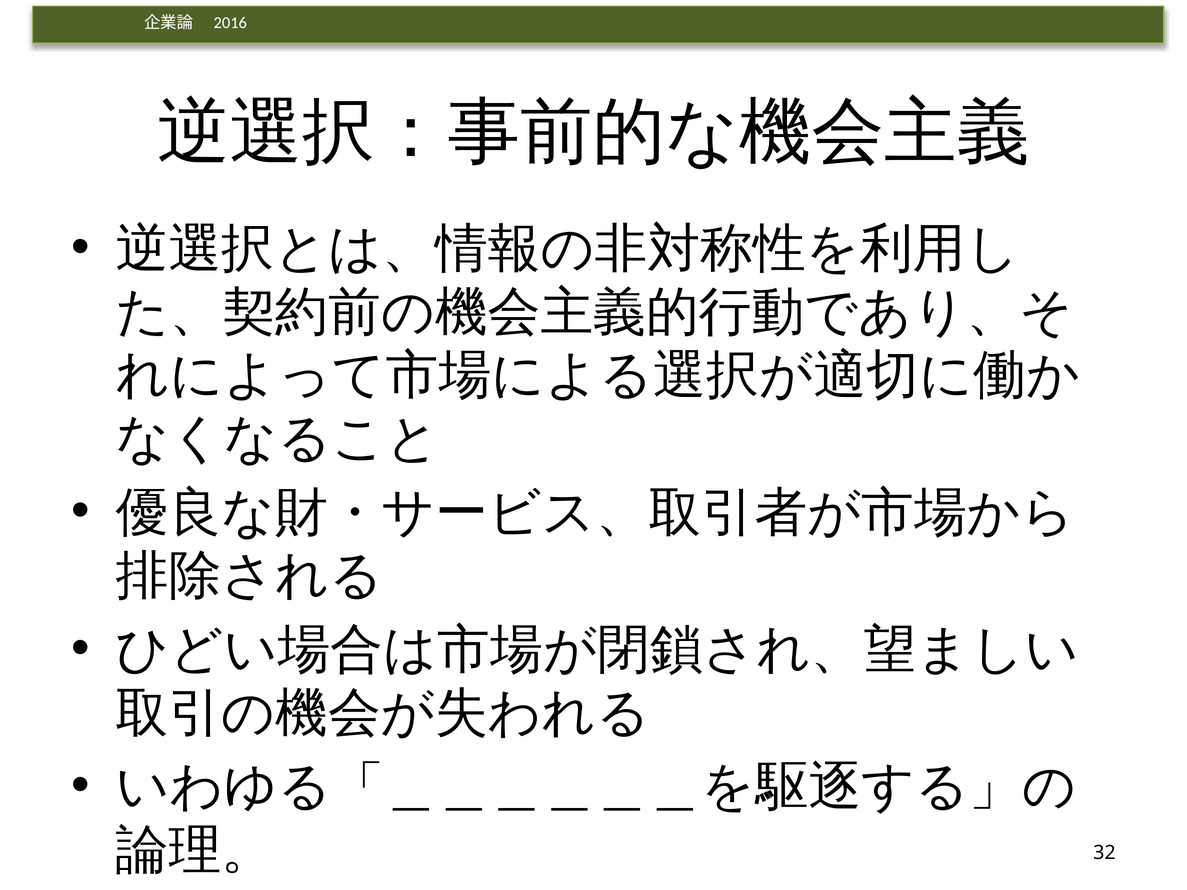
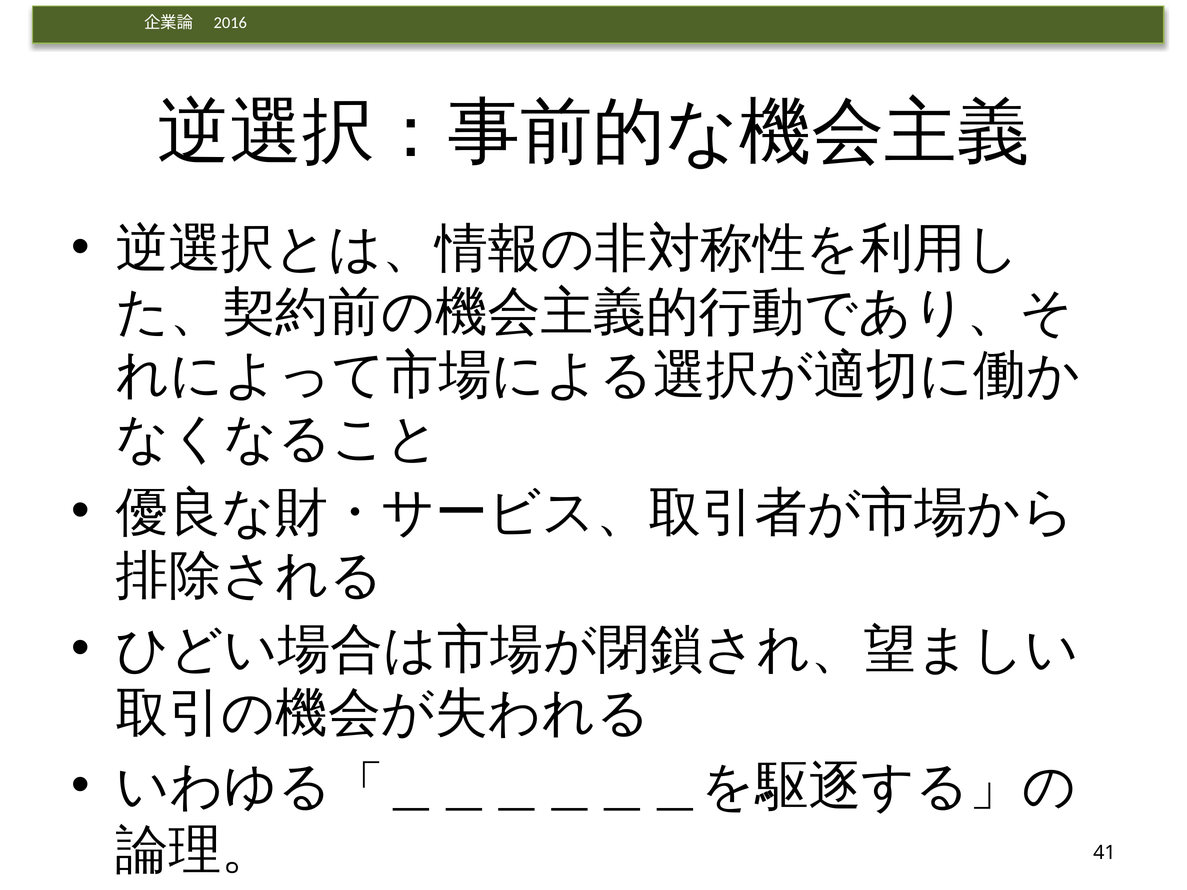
32: 32 -> 41
